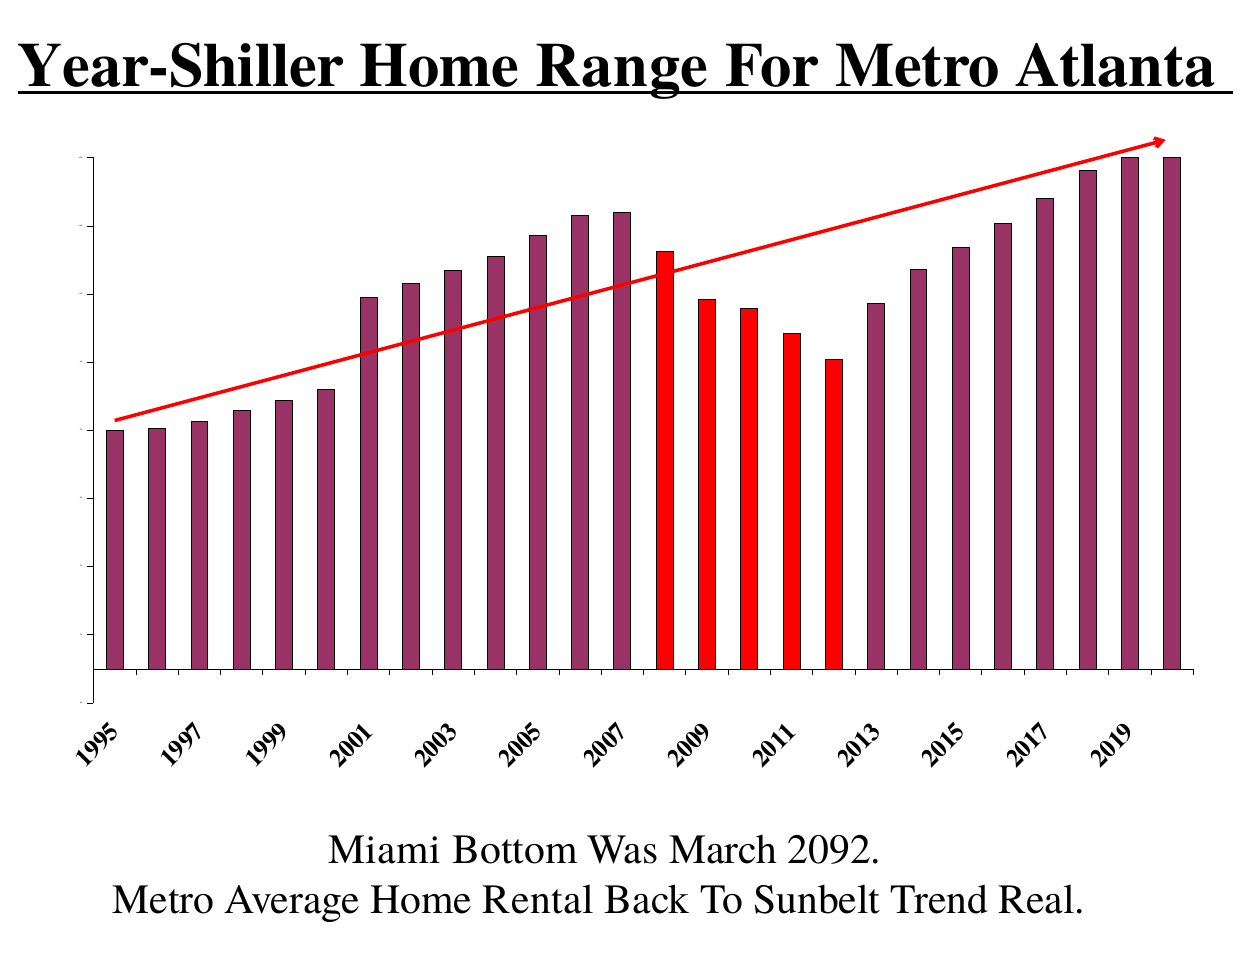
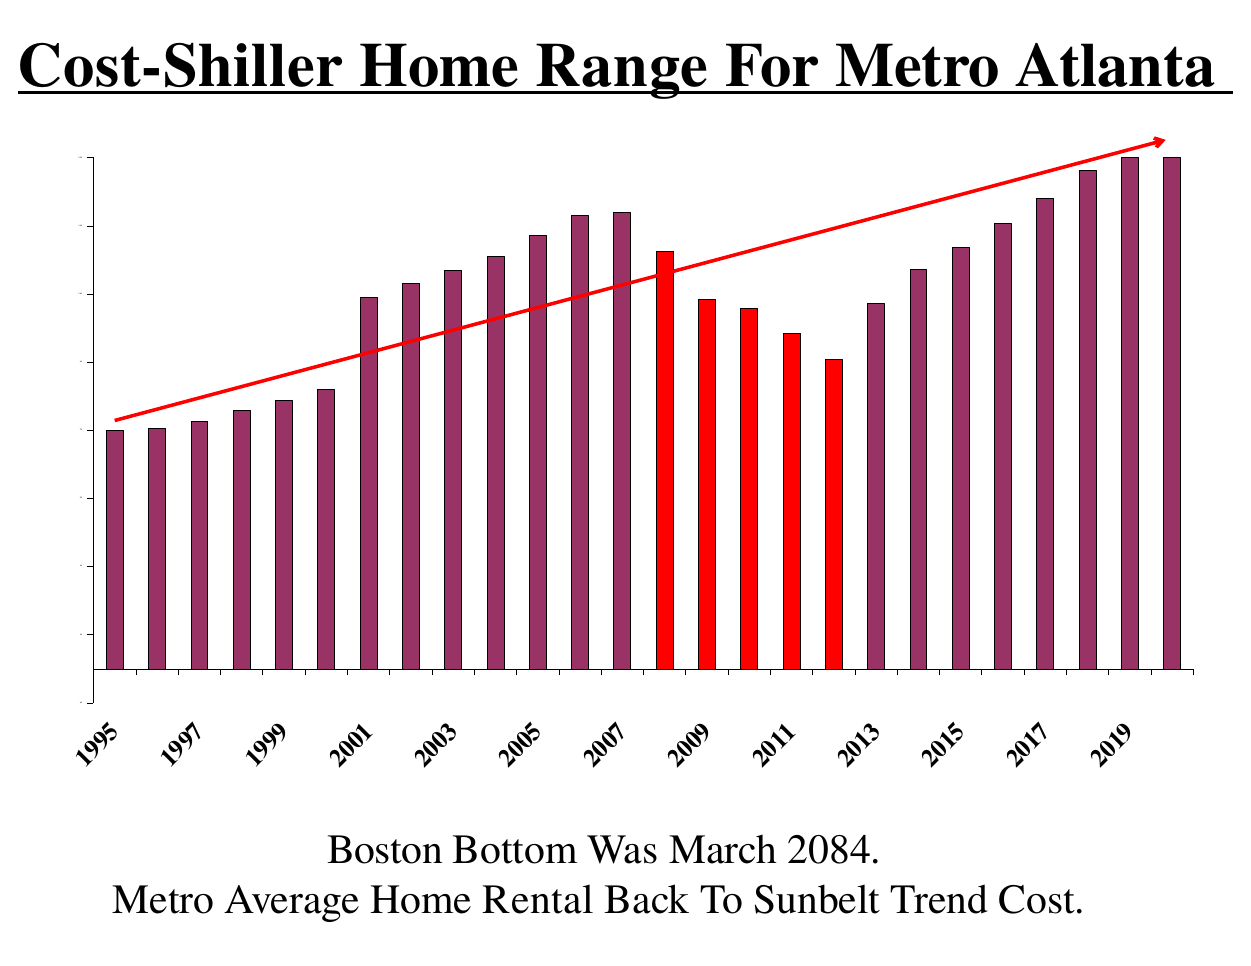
Year-Shiller: Year-Shiller -> Cost-Shiller
Miami: Miami -> Boston
2092: 2092 -> 2084
Real: Real -> Cost
